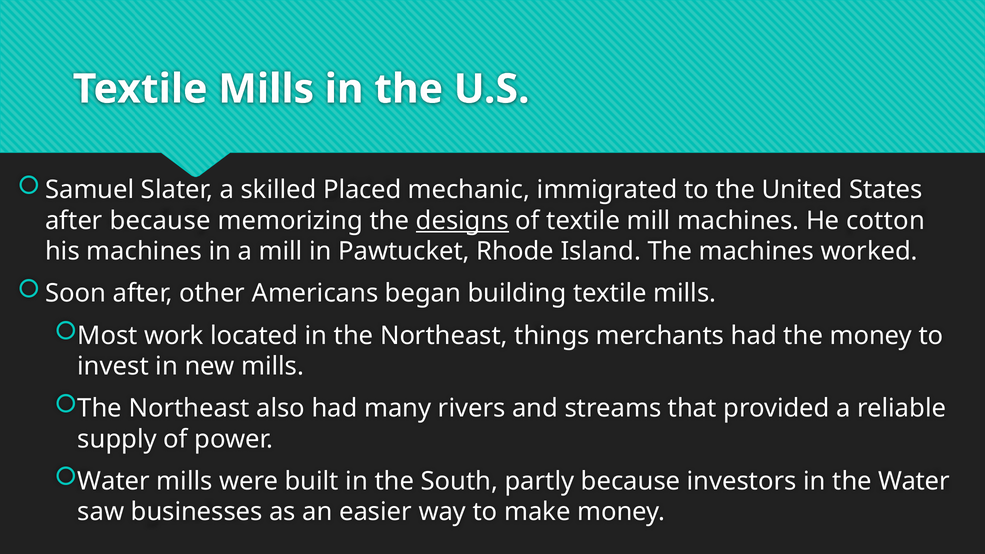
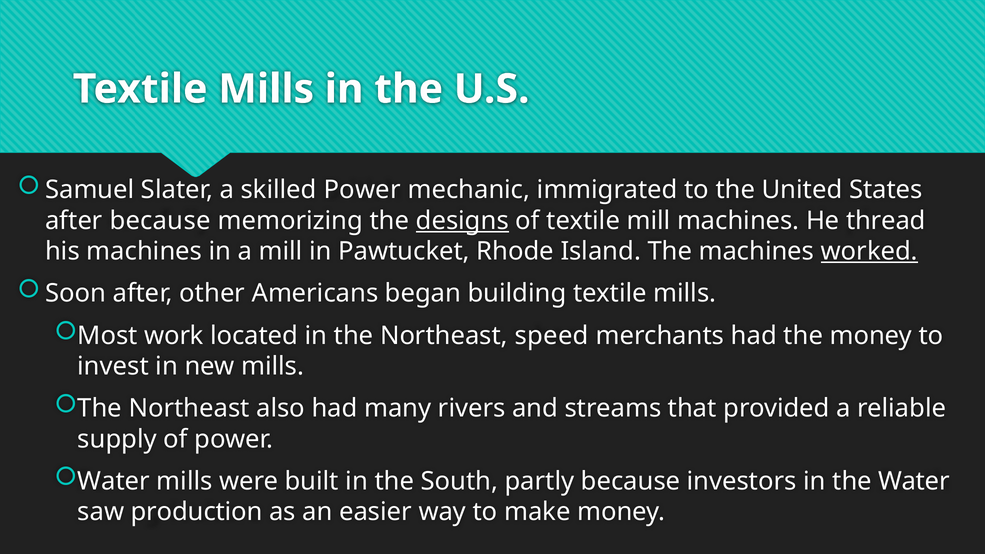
skilled Placed: Placed -> Power
cotton: cotton -> thread
worked underline: none -> present
things: things -> speed
businesses: businesses -> production
